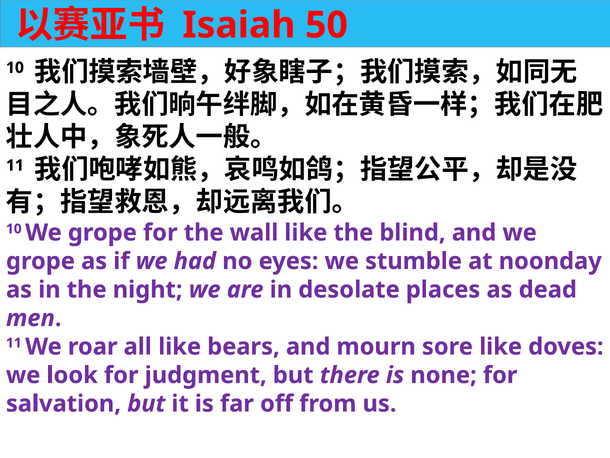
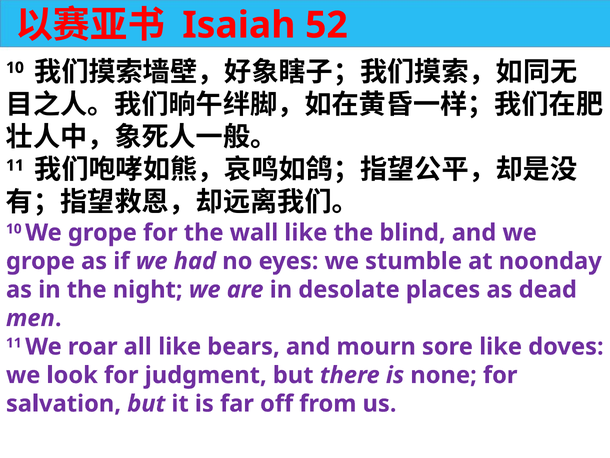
50: 50 -> 52
